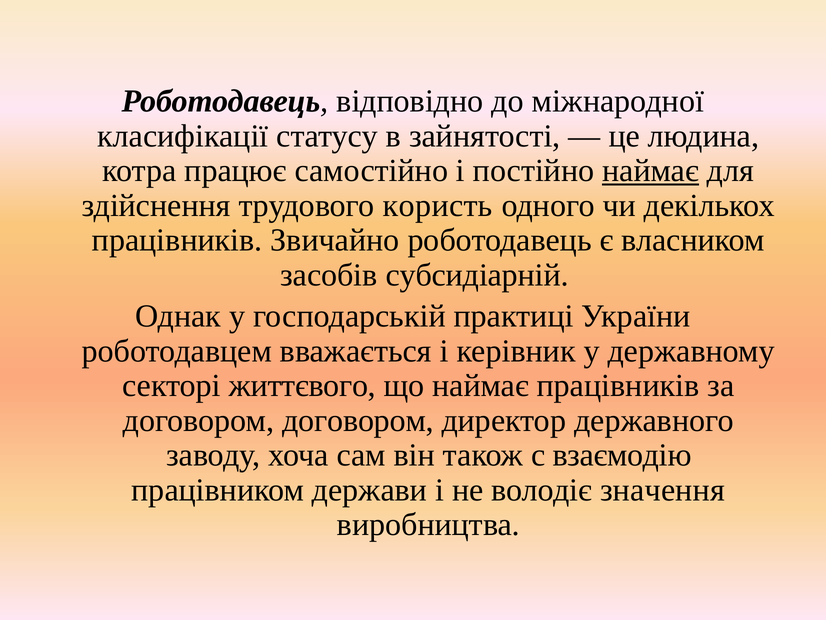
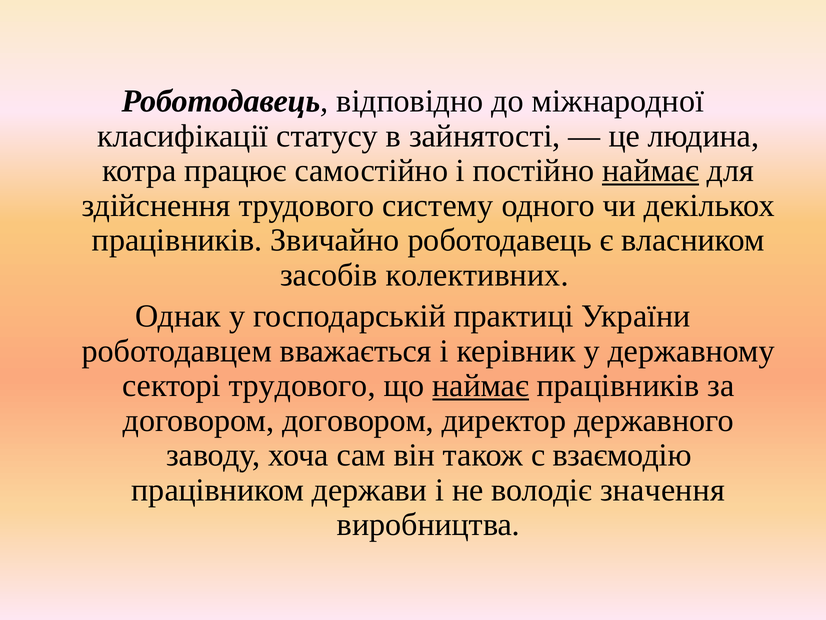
користь: користь -> систему
субсидіарній: субсидіарній -> колективних
секторі життєвого: життєвого -> трудового
наймає at (481, 385) underline: none -> present
